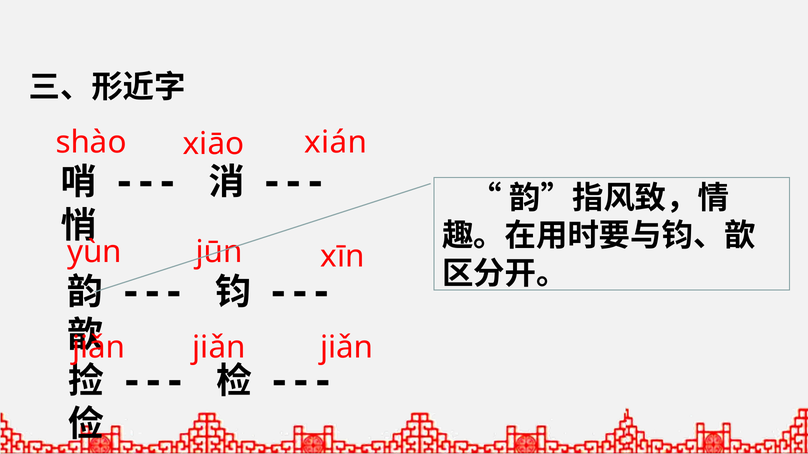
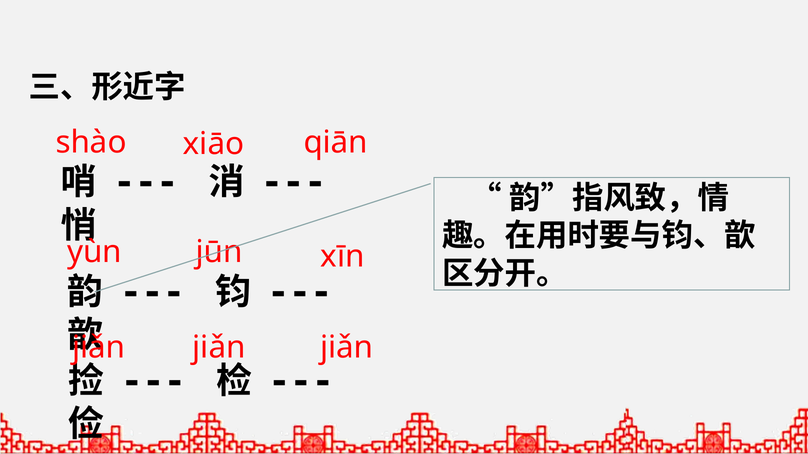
xián: xián -> qiān
